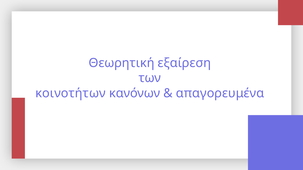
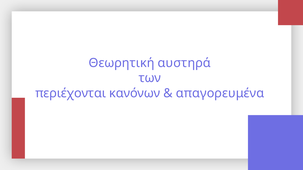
εξαίρεση: εξαίρεση -> αυστηρά
κοινοτήτων: κοινοτήτων -> περιέχονται
